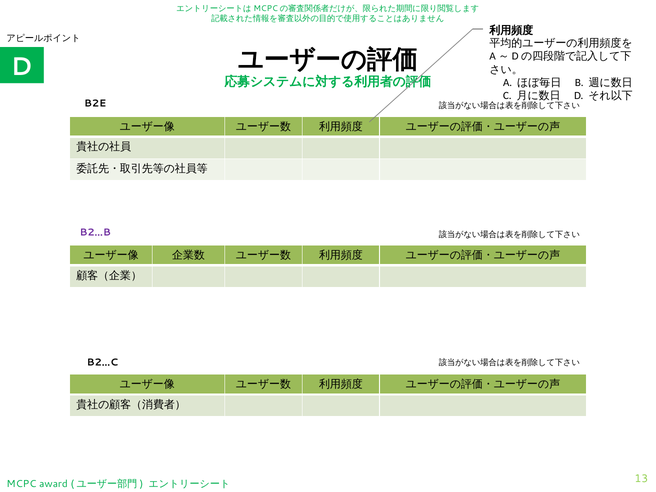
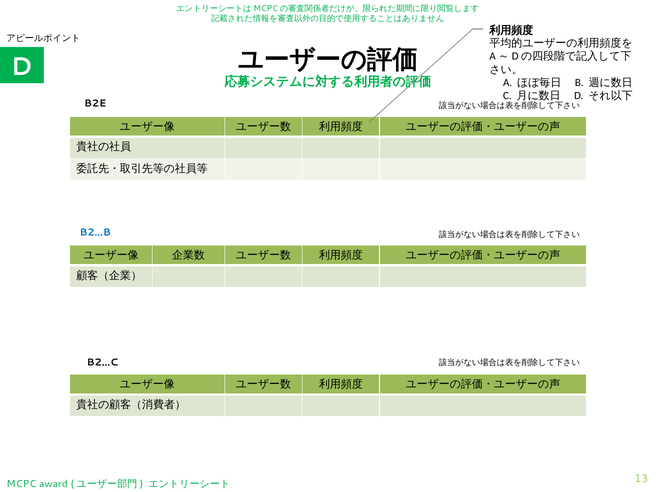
B2…B colour: purple -> blue
